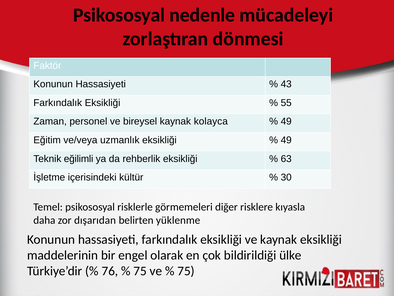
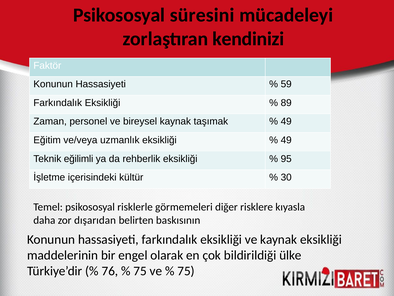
nedenle: nedenle -> süresini
dönmesi: dönmesi -> kendinizi
43: 43 -> 59
55: 55 -> 89
kolayca: kolayca -> taşımak
63: 63 -> 95
yüklenme: yüklenme -> baskısının
